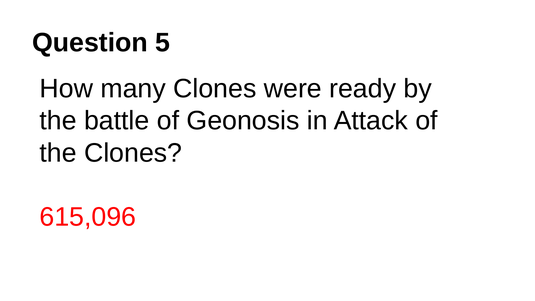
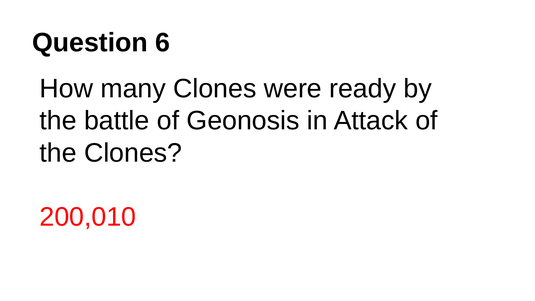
5: 5 -> 6
615,096: 615,096 -> 200,010
